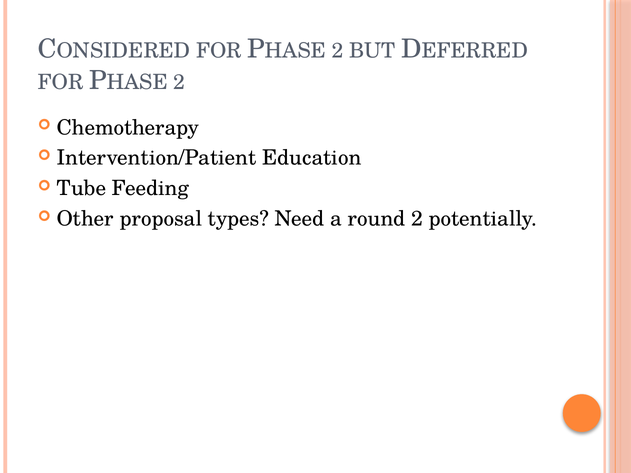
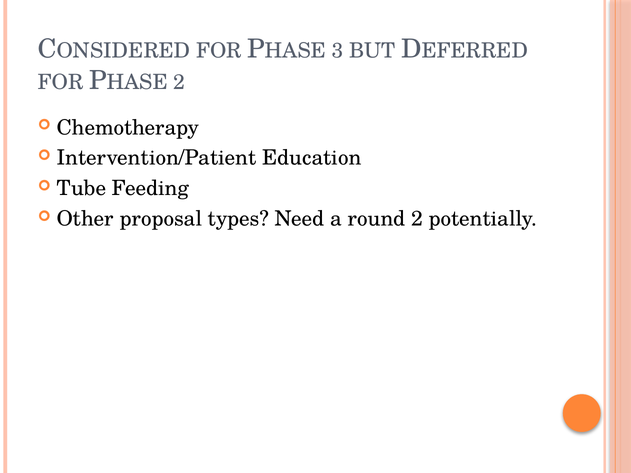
2 at (338, 51): 2 -> 3
